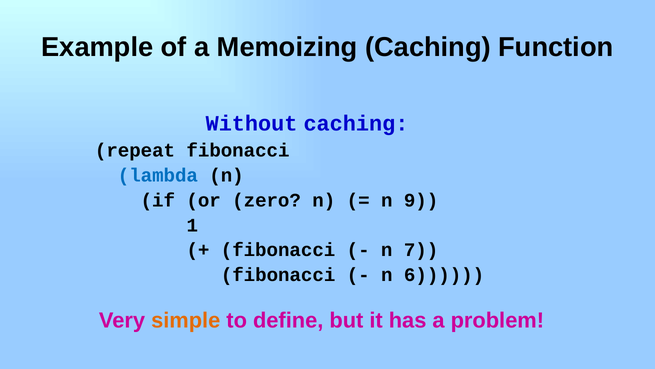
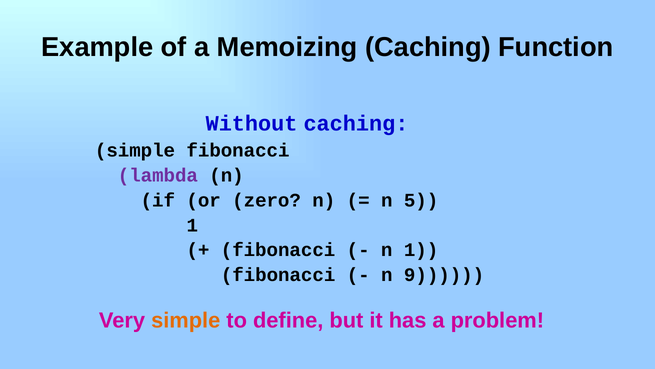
repeat at (135, 150): repeat -> simple
lambda colour: blue -> purple
9: 9 -> 5
n 7: 7 -> 1
6: 6 -> 9
